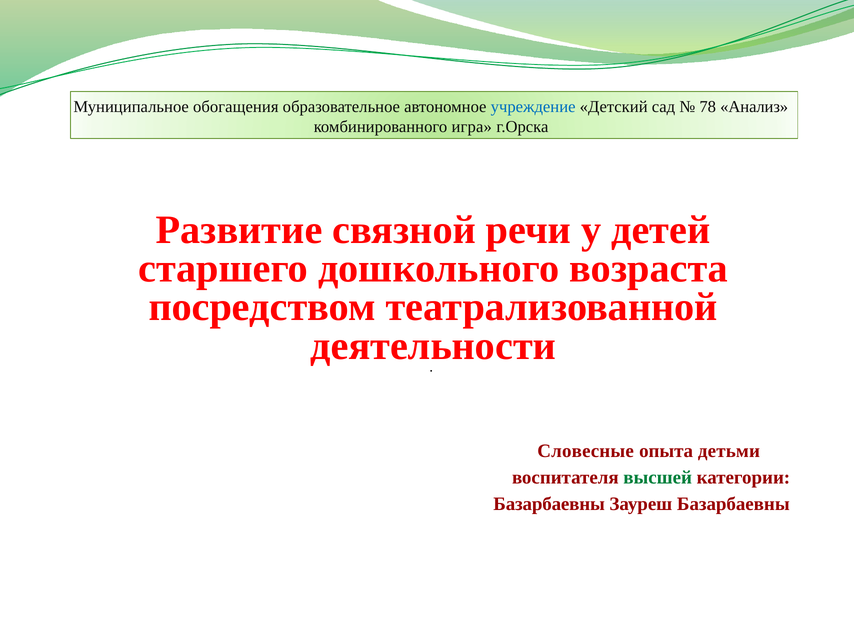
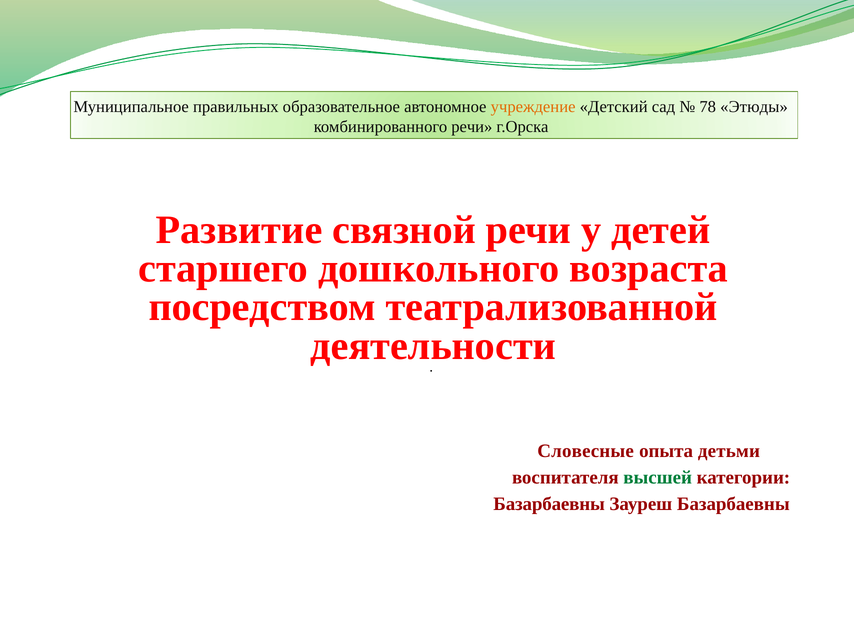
обогащения: обогащения -> правильных
учреждение colour: blue -> orange
Анализ: Анализ -> Этюды
комбинированного игра: игра -> речи
